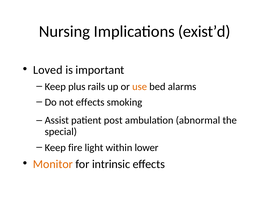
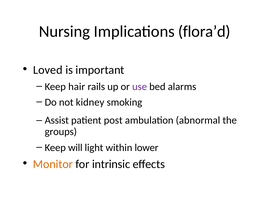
exist’d: exist’d -> flora’d
plus: plus -> hair
use colour: orange -> purple
not effects: effects -> kidney
special: special -> groups
fire: fire -> will
